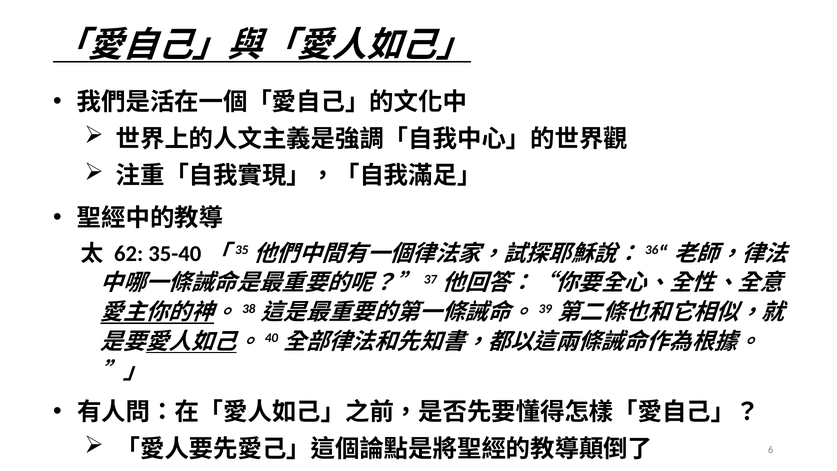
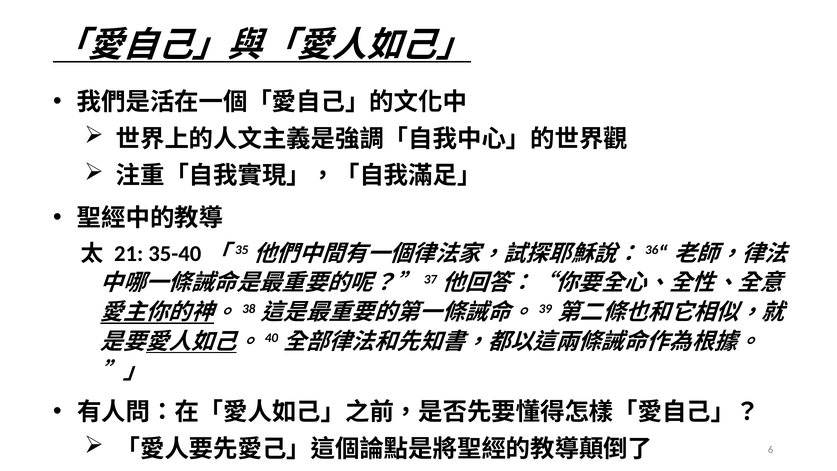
62: 62 -> 21
